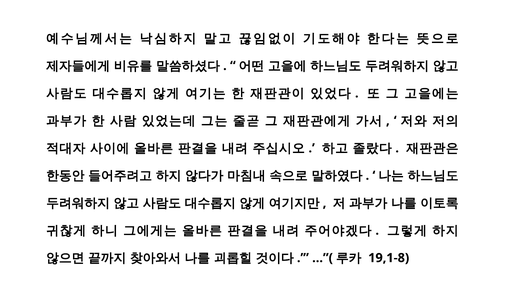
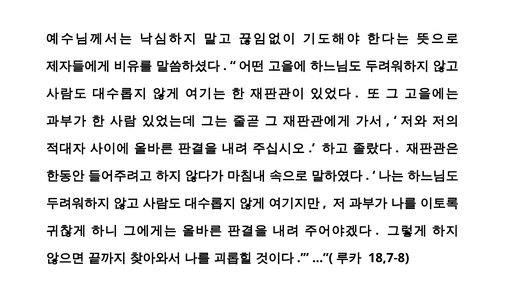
19,1-8: 19,1-8 -> 18,7-8
